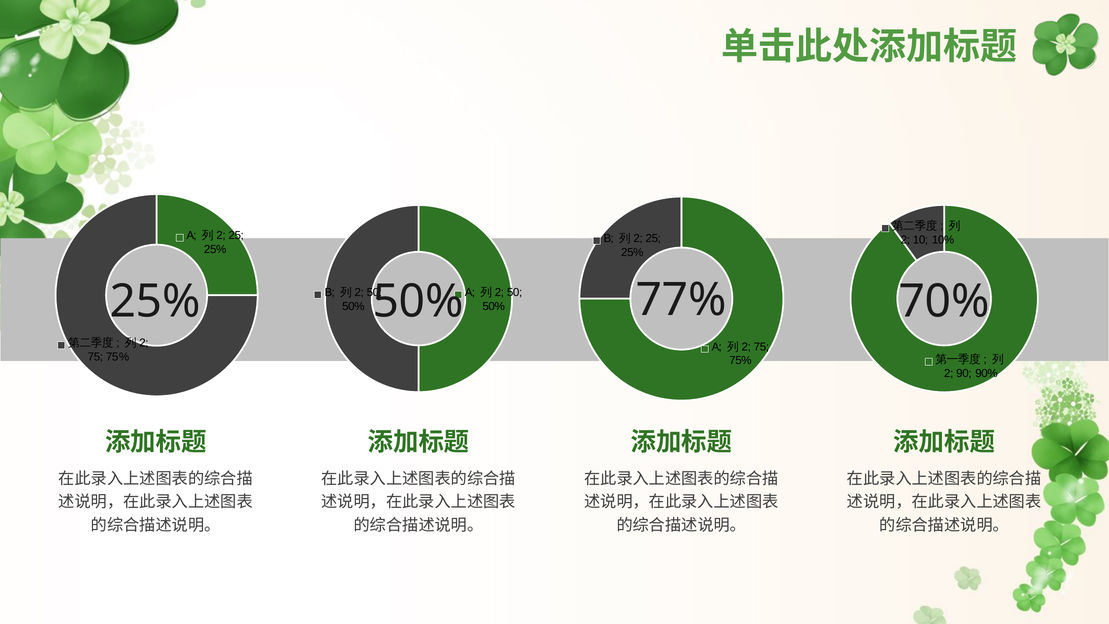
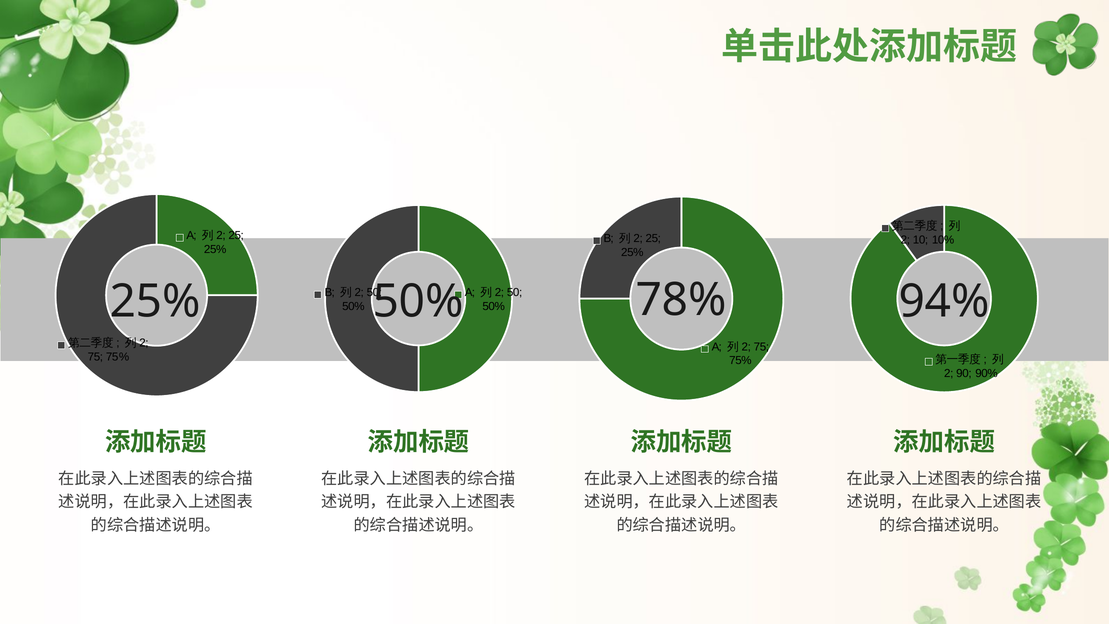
77%: 77% -> 78%
70%: 70% -> 94%
